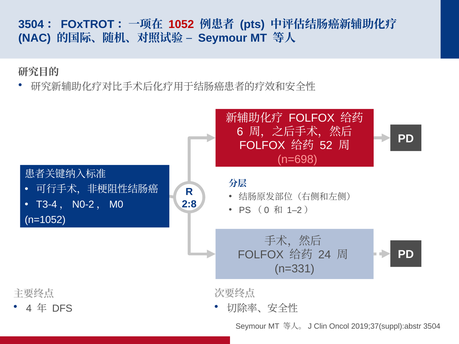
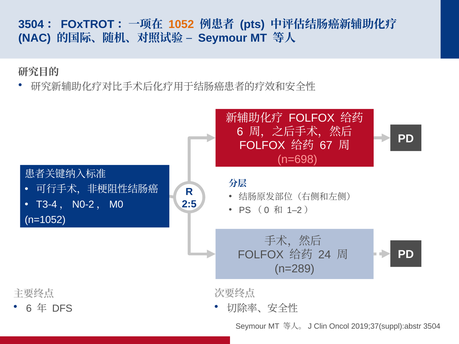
1052 colour: red -> orange
52: 52 -> 67
2:8: 2:8 -> 2:5
n=331: n=331 -> n=289
4 at (29, 309): 4 -> 6
